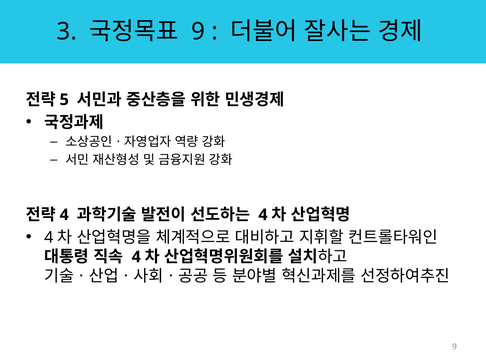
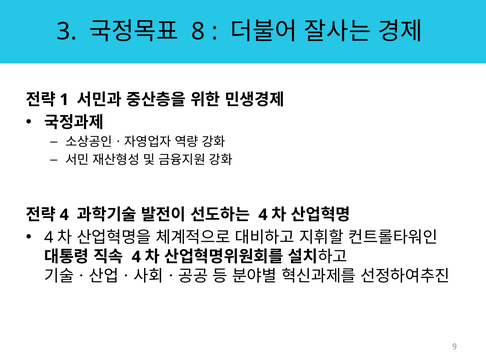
9 at (198, 32): 9 -> 8
5: 5 -> 1
